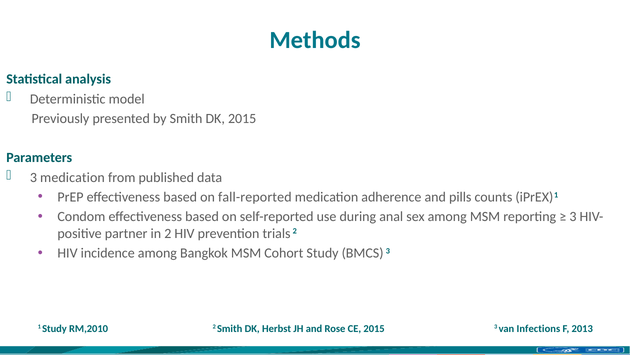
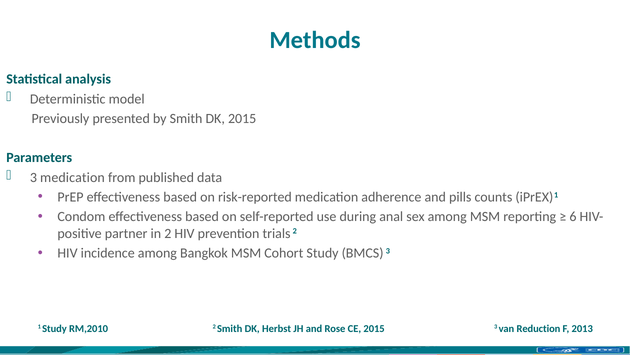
fall-reported: fall-reported -> risk-reported
3 at (573, 216): 3 -> 6
Infections: Infections -> Reduction
